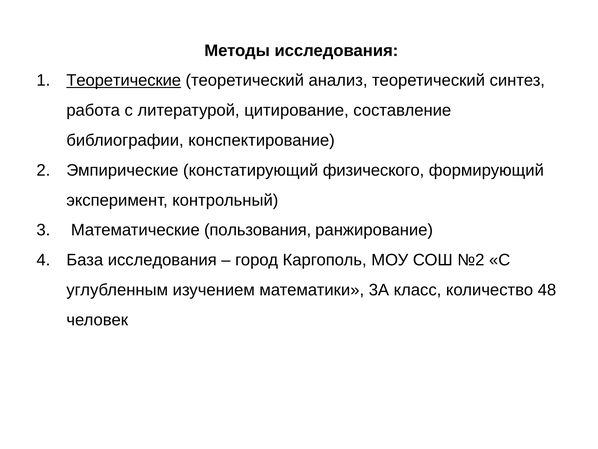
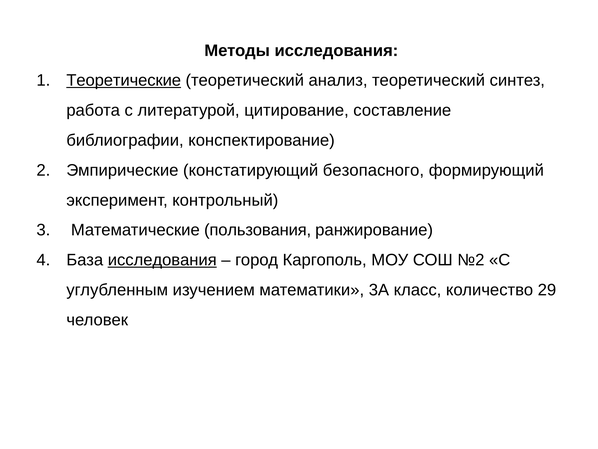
физического: физического -> безопасного
исследования at (162, 260) underline: none -> present
48: 48 -> 29
